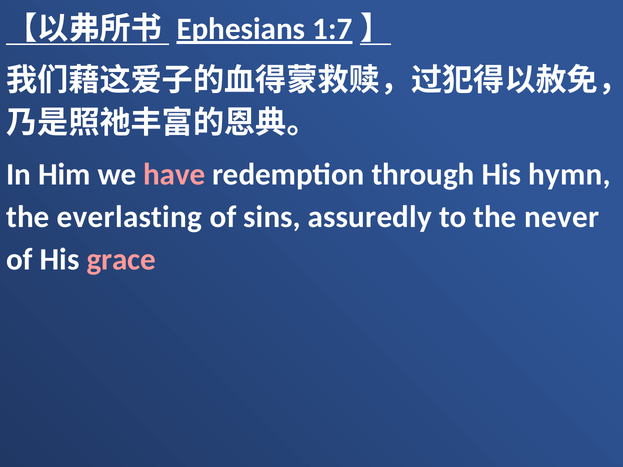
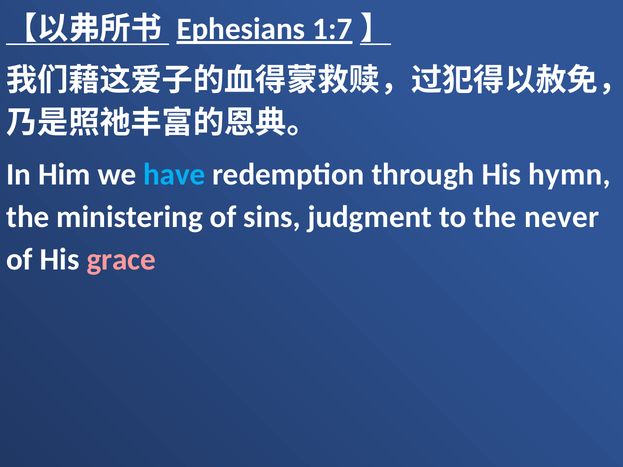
have colour: pink -> light blue
everlasting: everlasting -> ministering
assuredly: assuredly -> judgment
